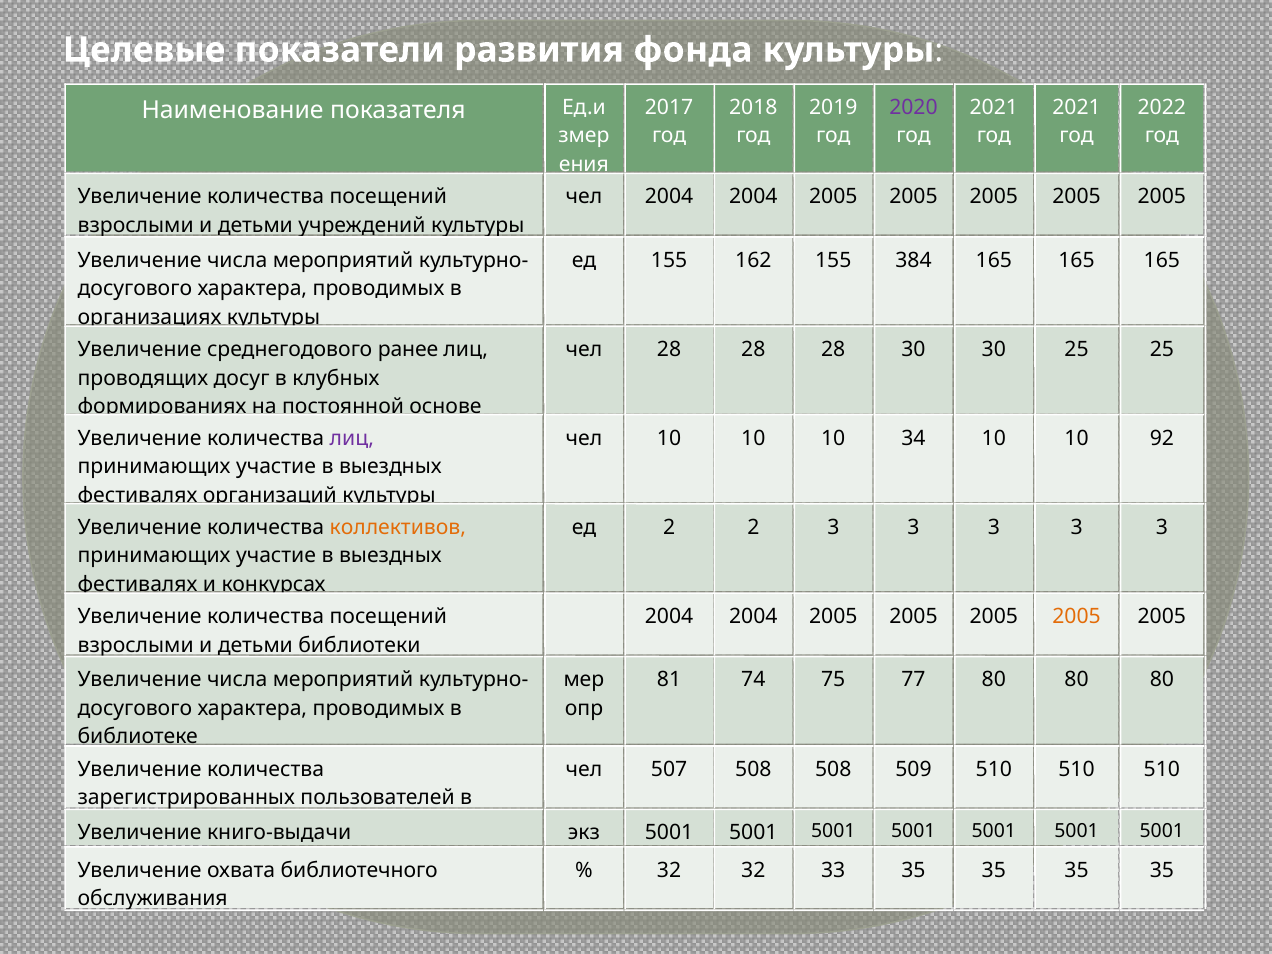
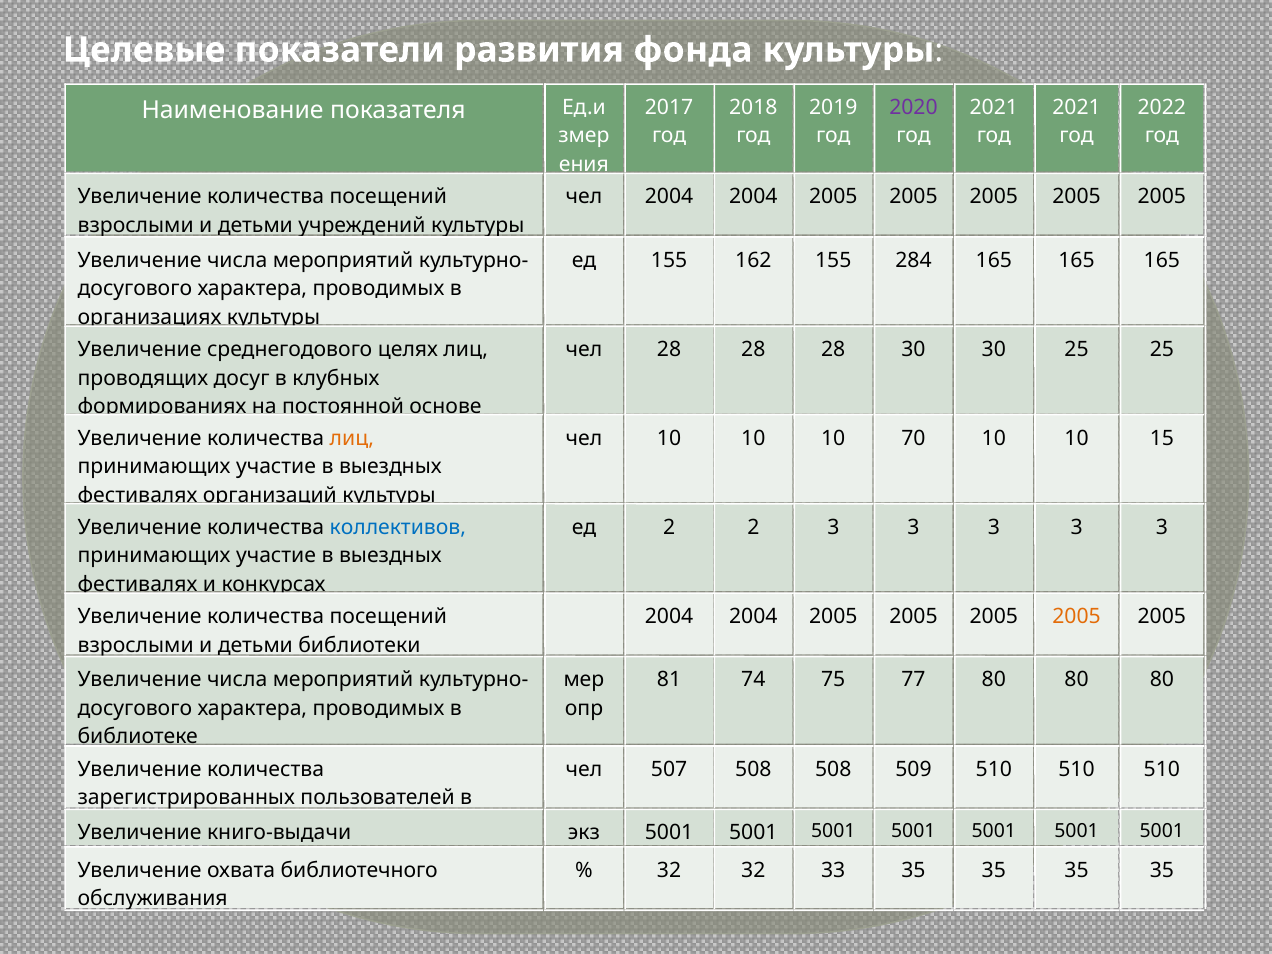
384: 384 -> 284
ранее: ранее -> целях
лиц at (352, 438) colour: purple -> orange
34: 34 -> 70
92: 92 -> 15
коллективов colour: orange -> blue
